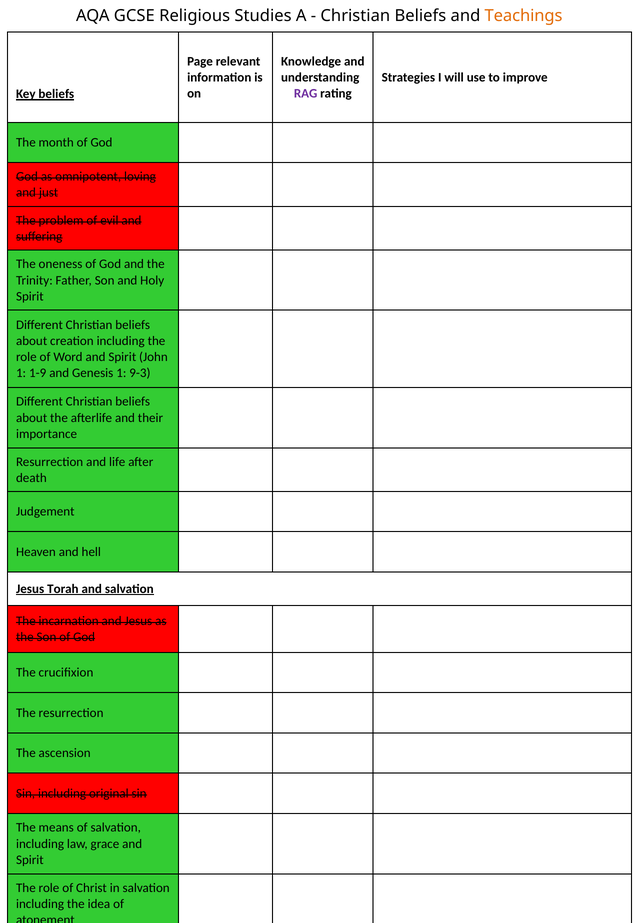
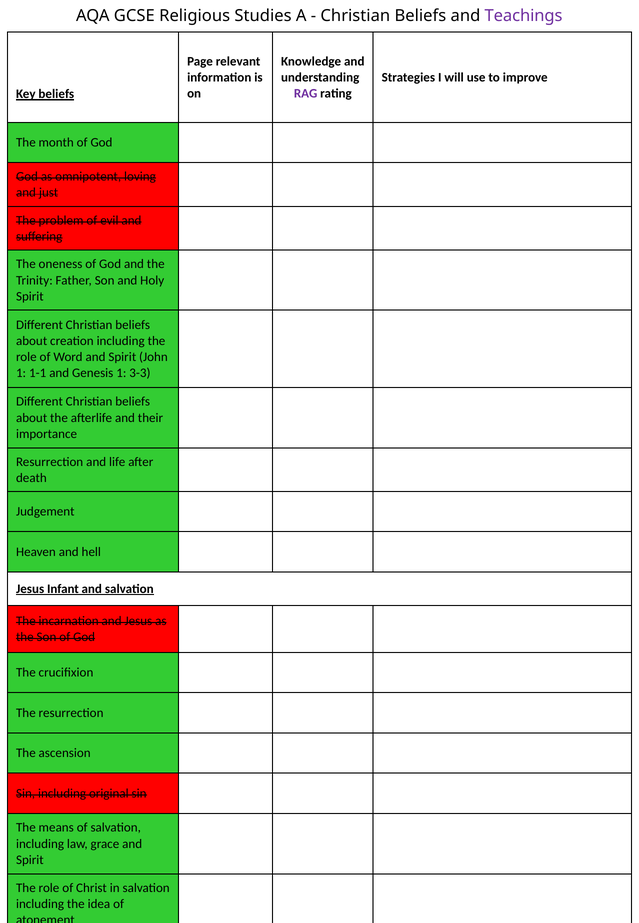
Teachings colour: orange -> purple
1-9: 1-9 -> 1-1
9-3: 9-3 -> 3-3
Torah: Torah -> Infant
